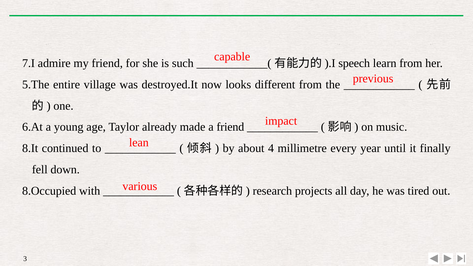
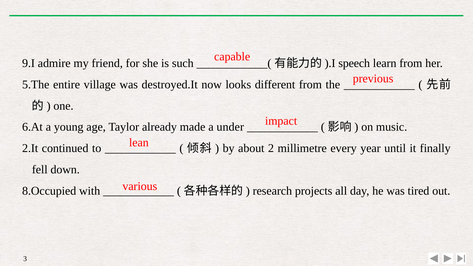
7.I: 7.I -> 9.I
a friend: friend -> under
8.It: 8.It -> 2.It
4: 4 -> 2
